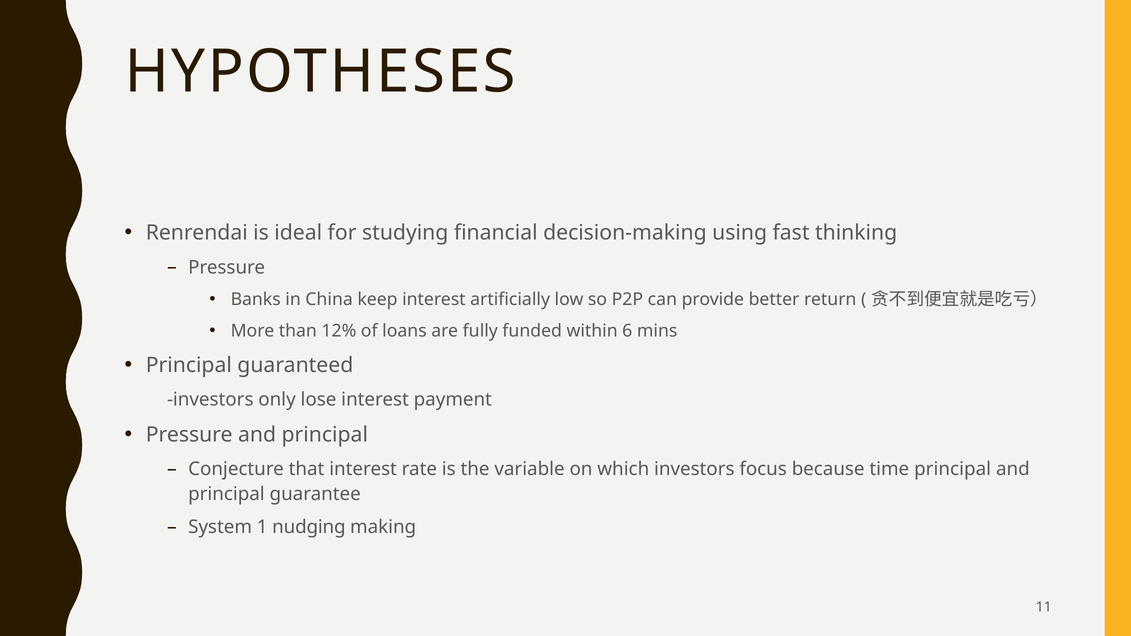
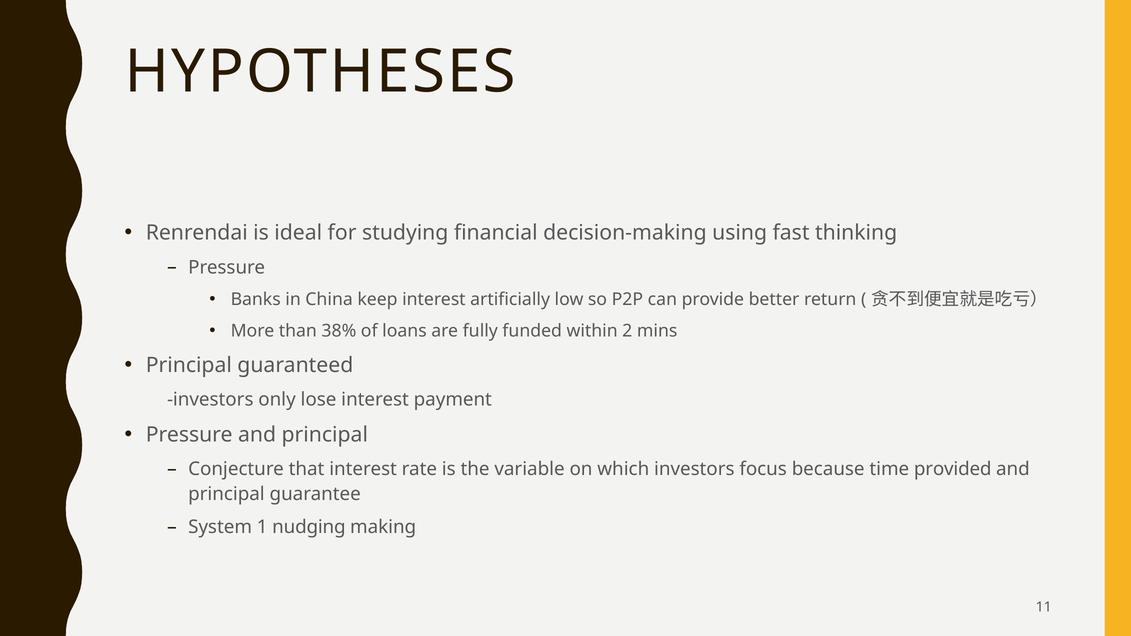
12%: 12% -> 38%
6: 6 -> 2
time principal: principal -> provided
